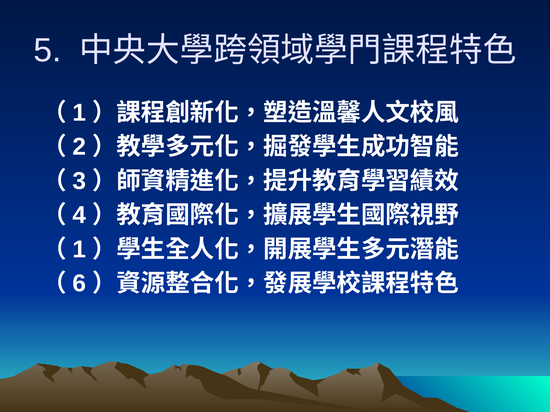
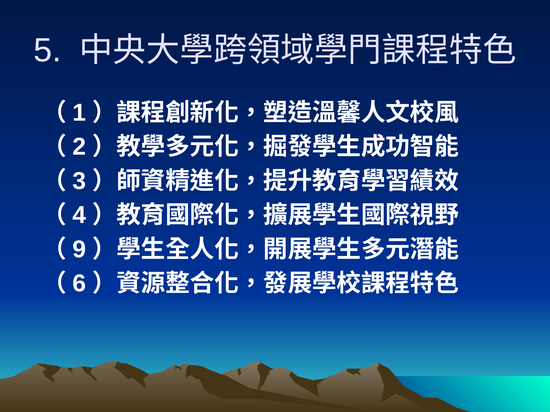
1 at (79, 250): 1 -> 9
